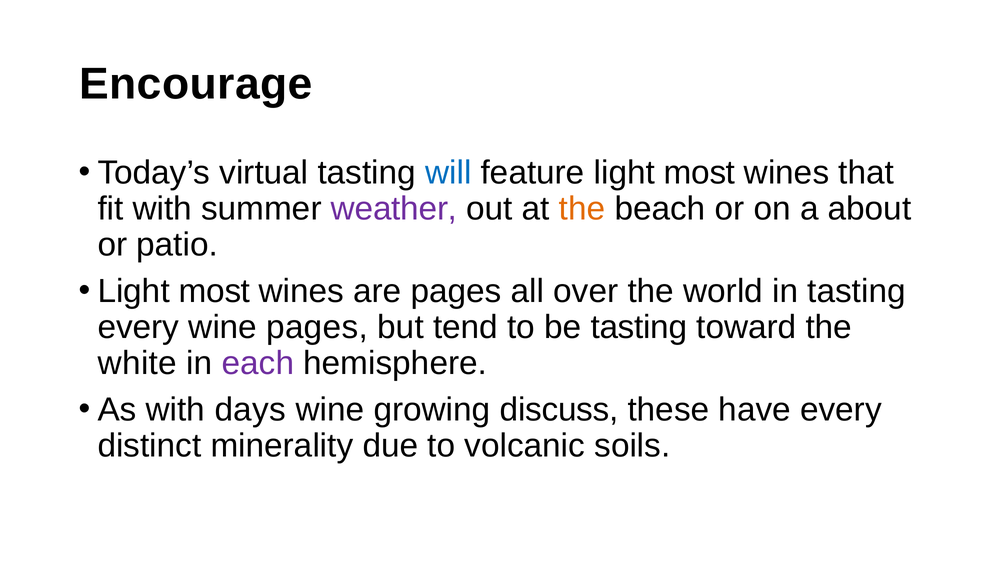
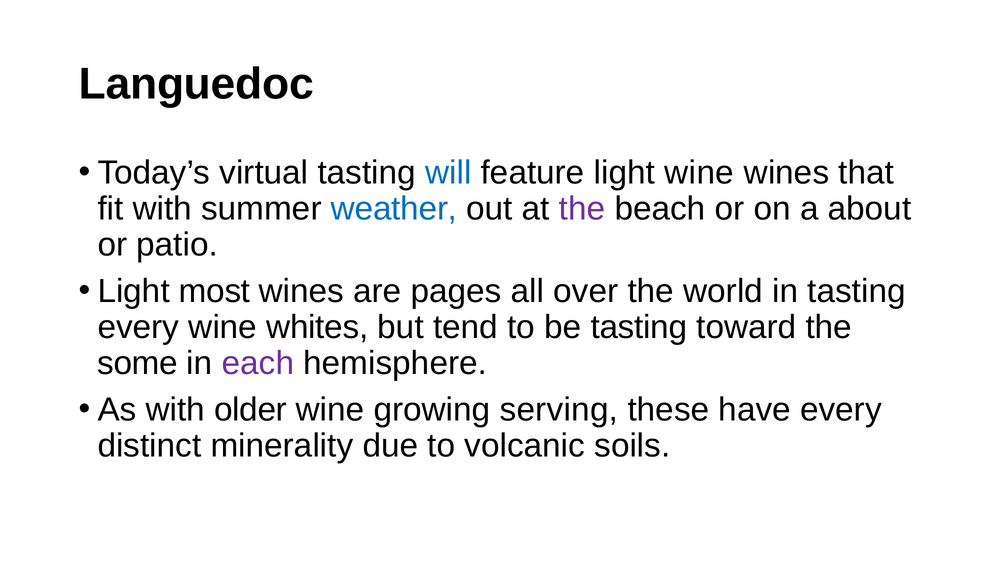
Encourage: Encourage -> Languedoc
feature light most: most -> wine
weather colour: purple -> blue
the at (582, 209) colour: orange -> purple
wine pages: pages -> whites
white: white -> some
days: days -> older
discuss: discuss -> serving
